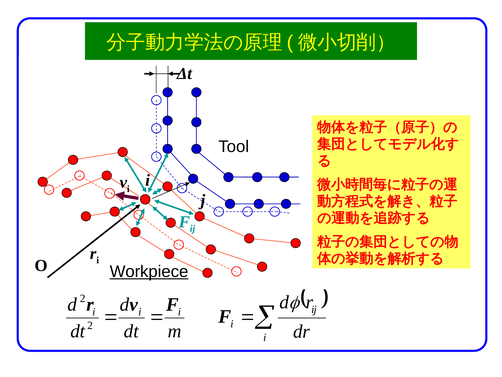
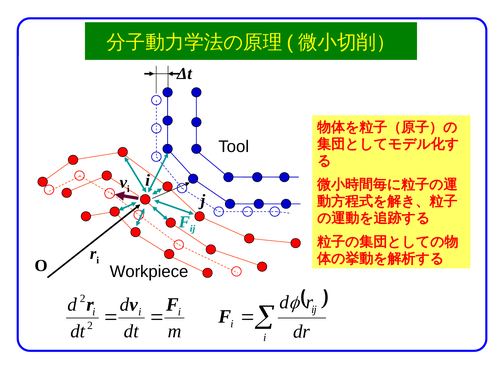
Workpiece underline: present -> none
